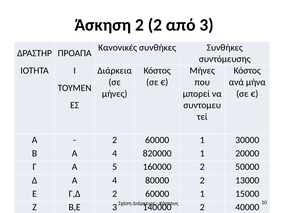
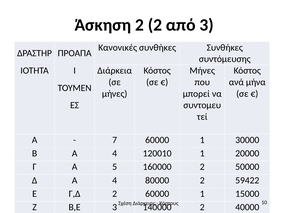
2 at (115, 140): 2 -> 7
820000: 820000 -> 120010
13000: 13000 -> 59422
